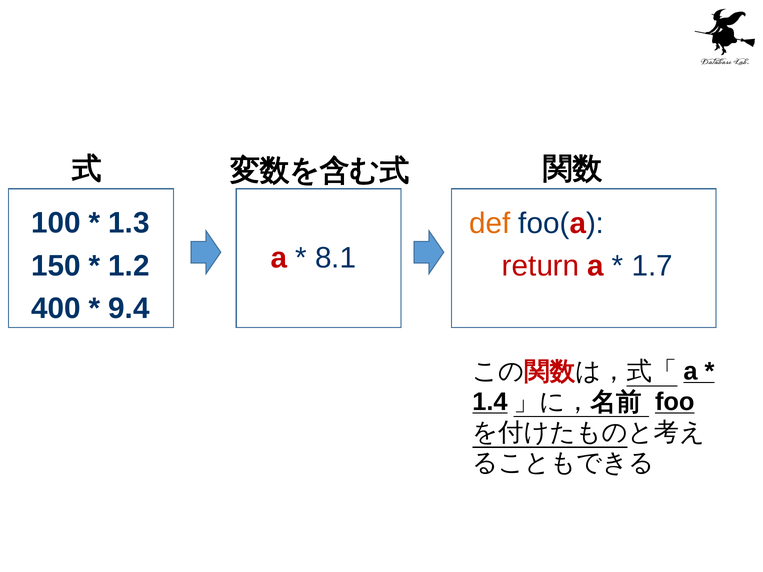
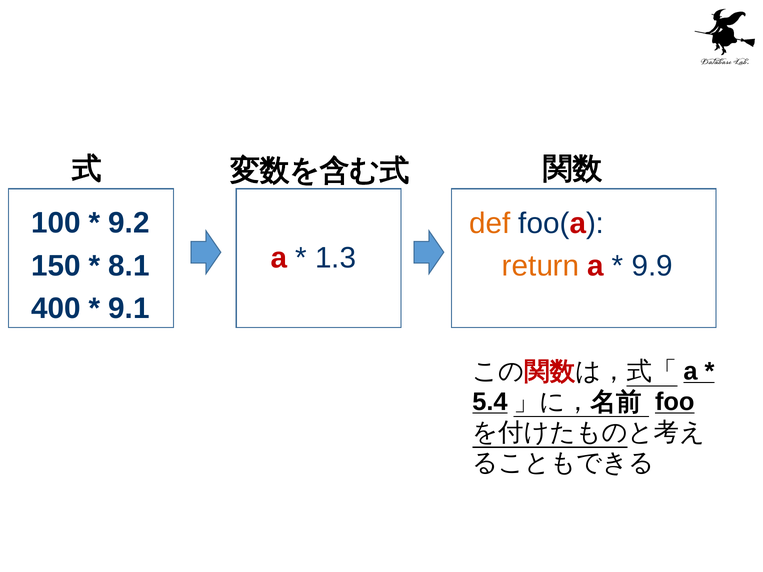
1.3: 1.3 -> 9.2
8.1: 8.1 -> 1.3
1.2: 1.2 -> 8.1
return colour: red -> orange
1.7: 1.7 -> 9.9
9.4: 9.4 -> 9.1
1.4: 1.4 -> 5.4
